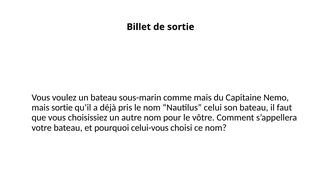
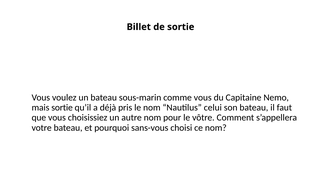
comme mais: mais -> vous
celui-vous: celui-vous -> sans-vous
